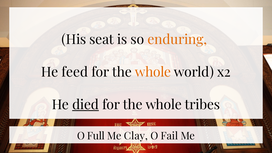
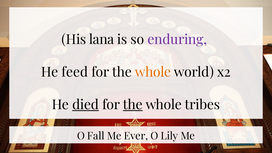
seat: seat -> lana
enduring colour: orange -> purple
the at (133, 105) underline: none -> present
Full: Full -> Fall
Clay: Clay -> Ever
Fail: Fail -> Lily
